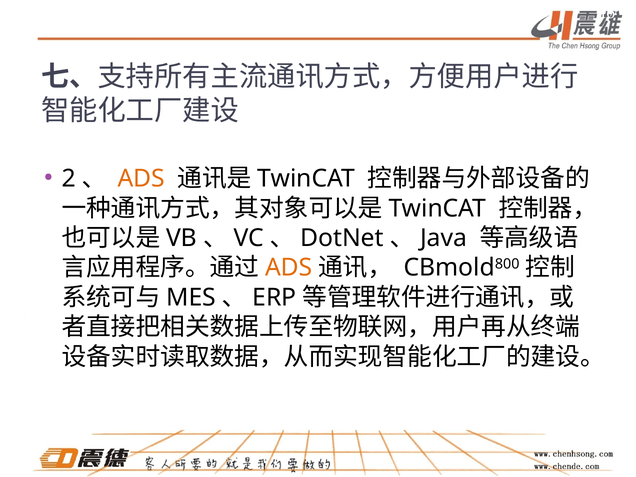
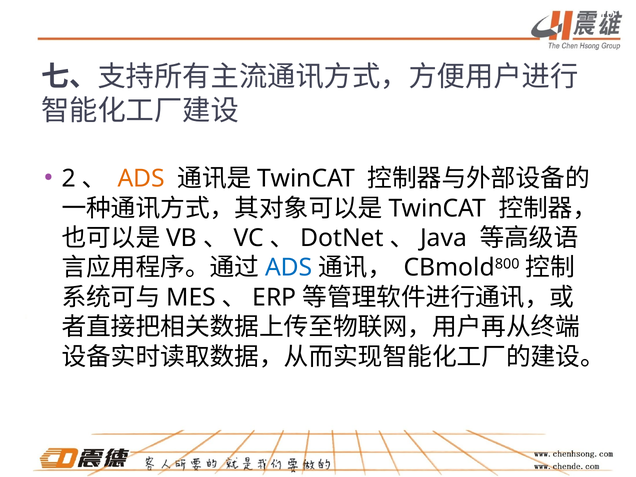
ADS at (289, 268) colour: orange -> blue
